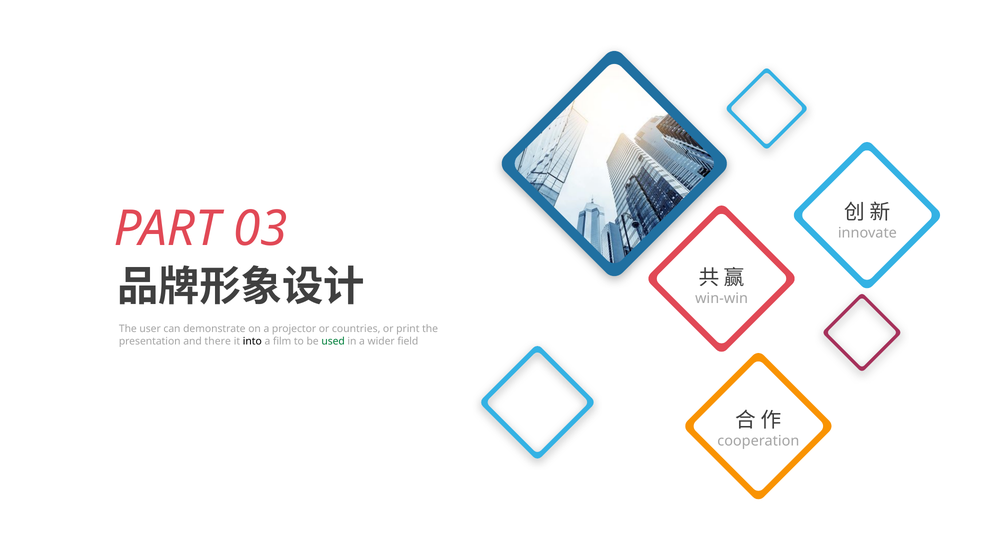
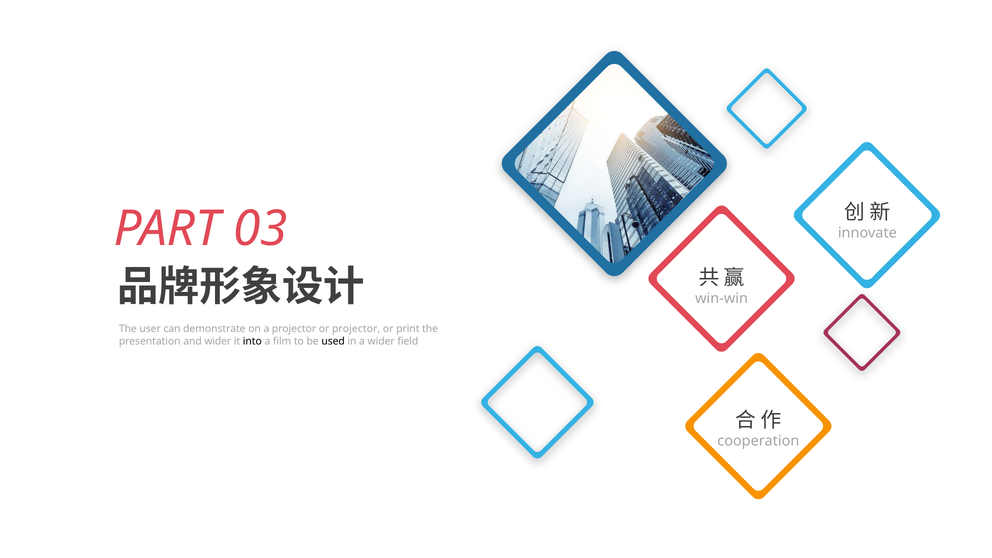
or countries: countries -> projector
and there: there -> wider
used colour: green -> black
